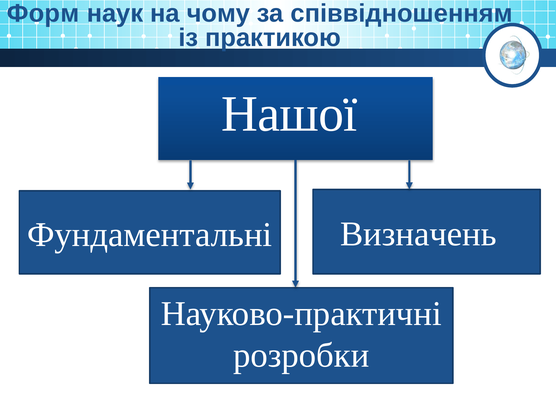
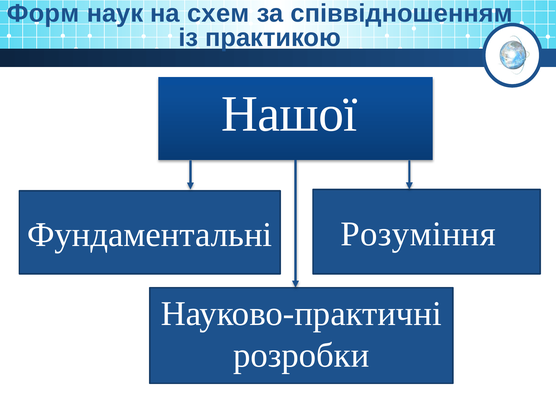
чому: чому -> схем
Визначень: Визначень -> Розуміння
